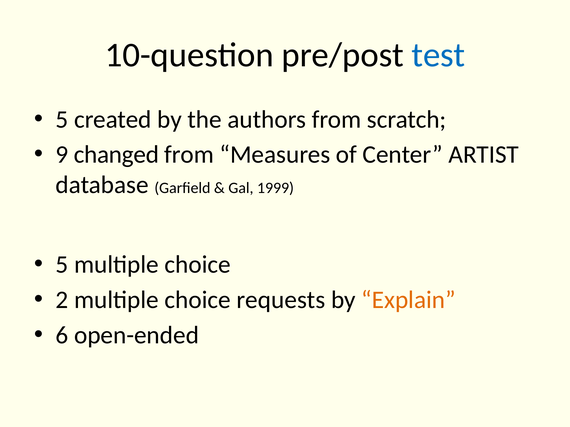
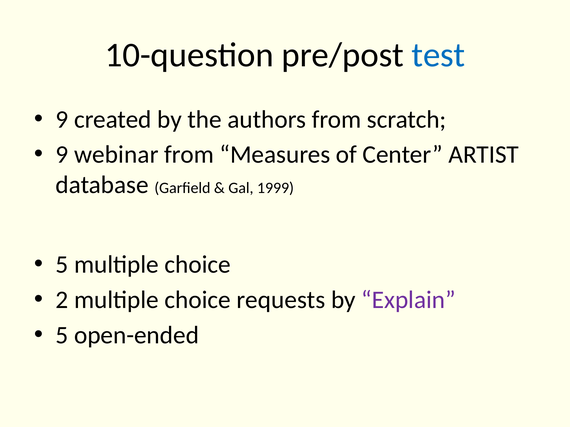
5 at (62, 120): 5 -> 9
changed: changed -> webinar
Explain colour: orange -> purple
6 at (62, 335): 6 -> 5
